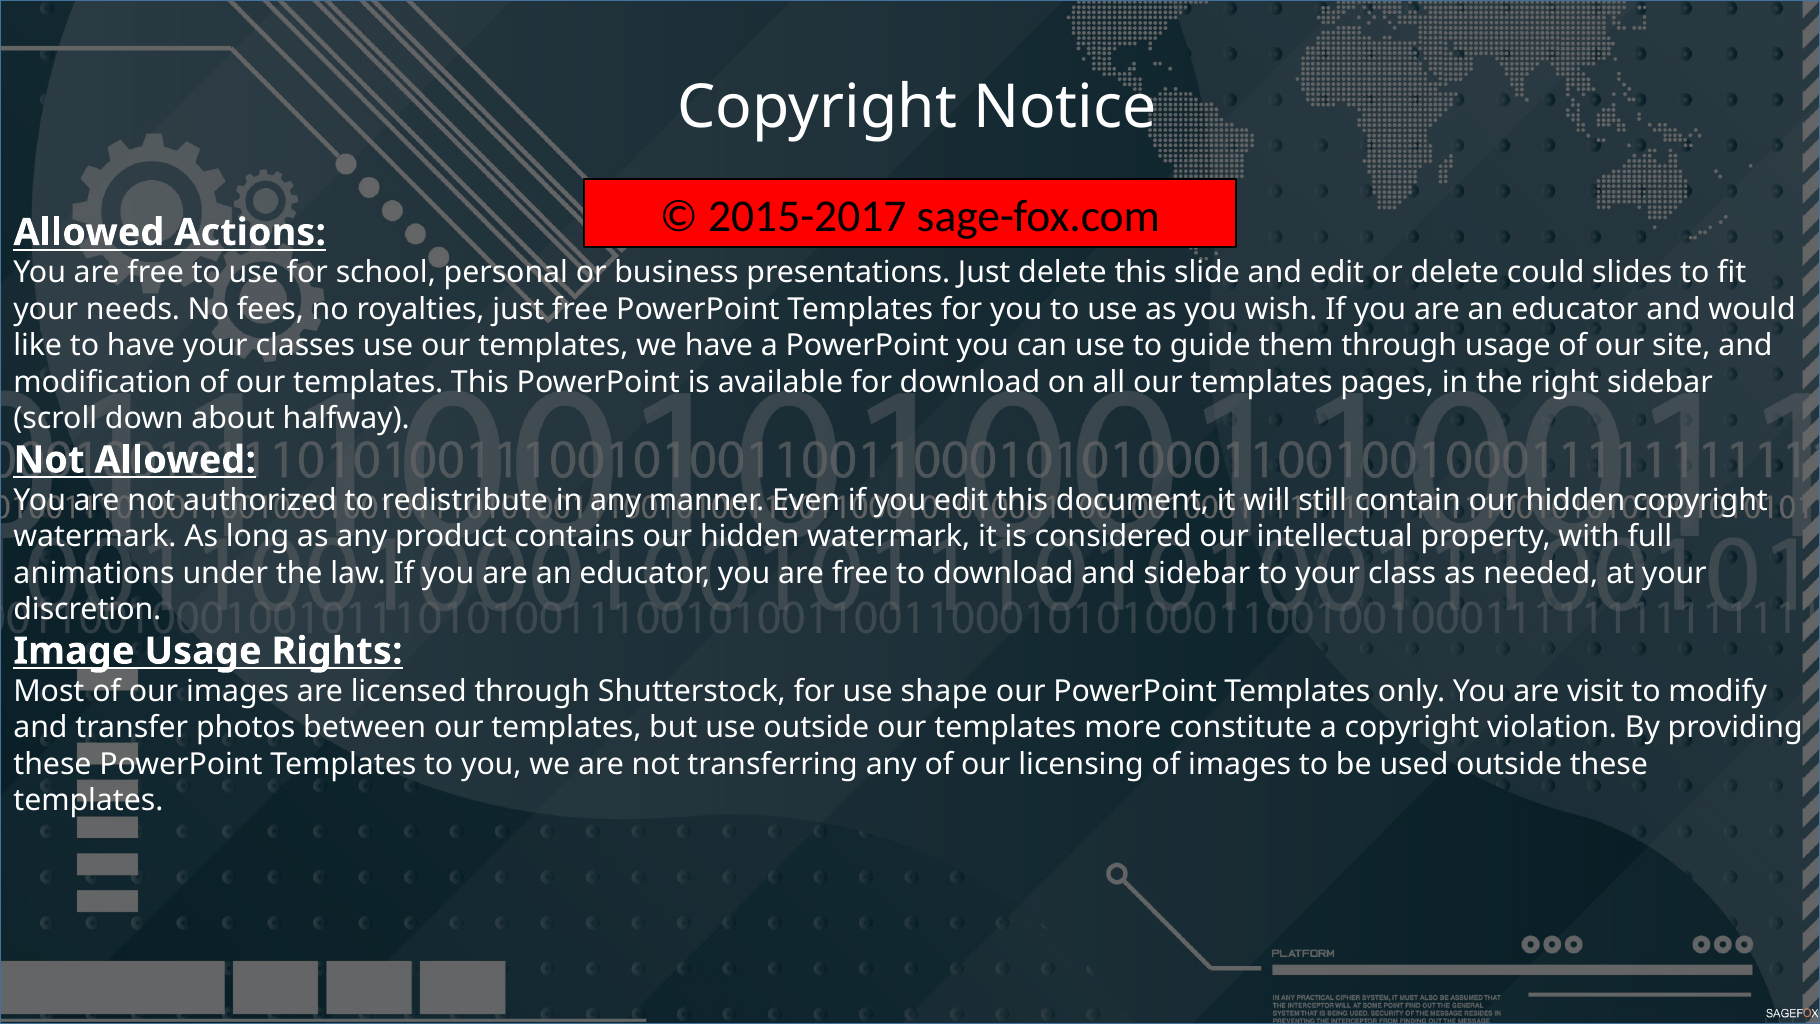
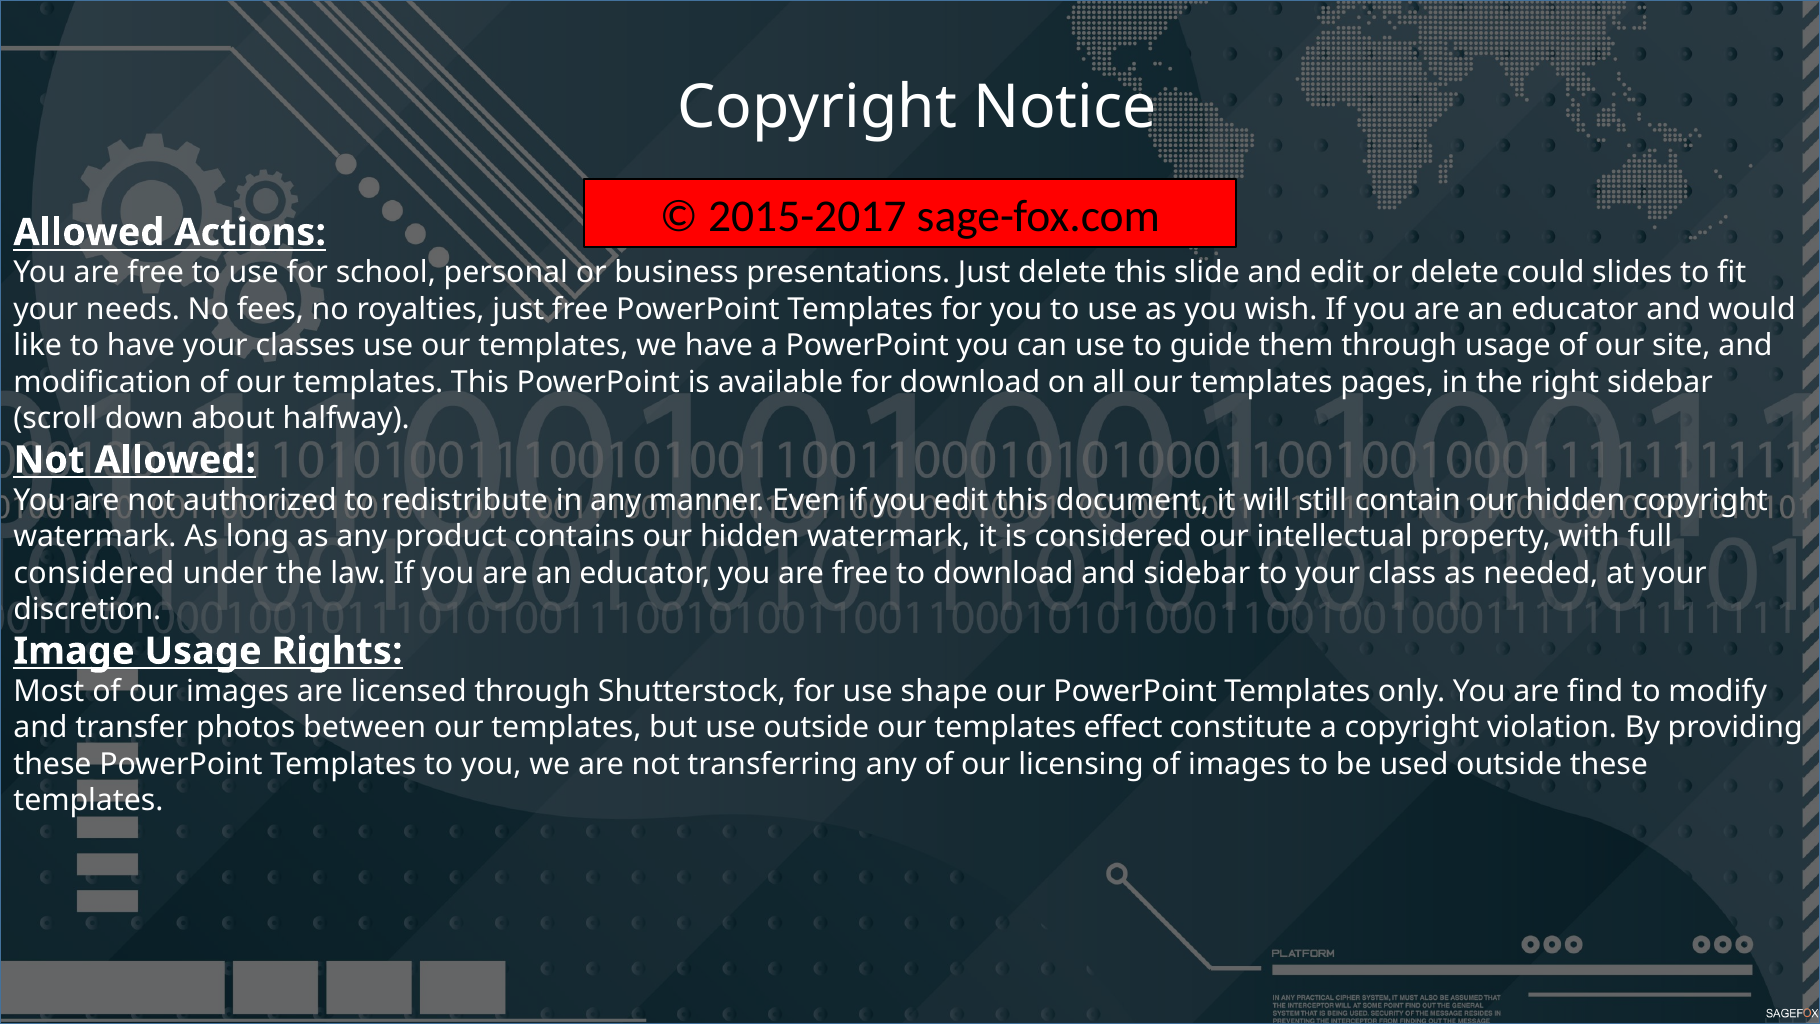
animations at (94, 573): animations -> considered
visit: visit -> find
more: more -> effect
